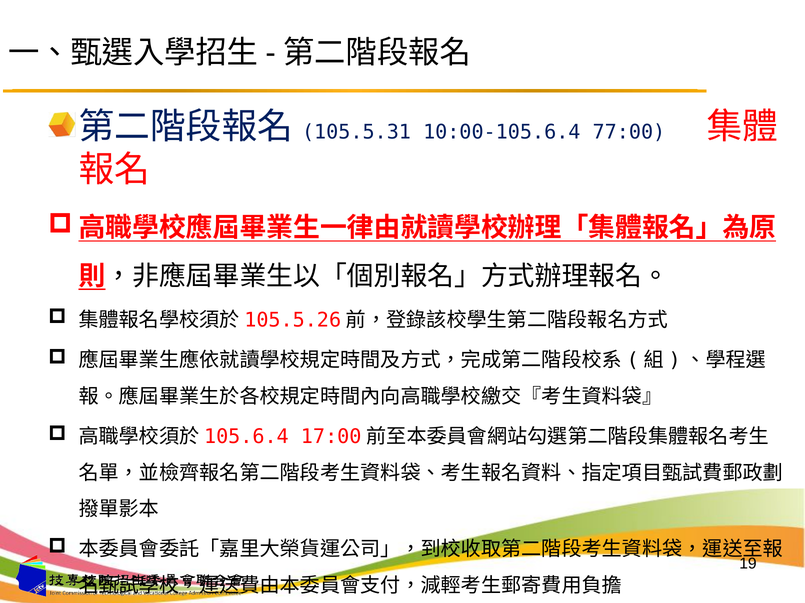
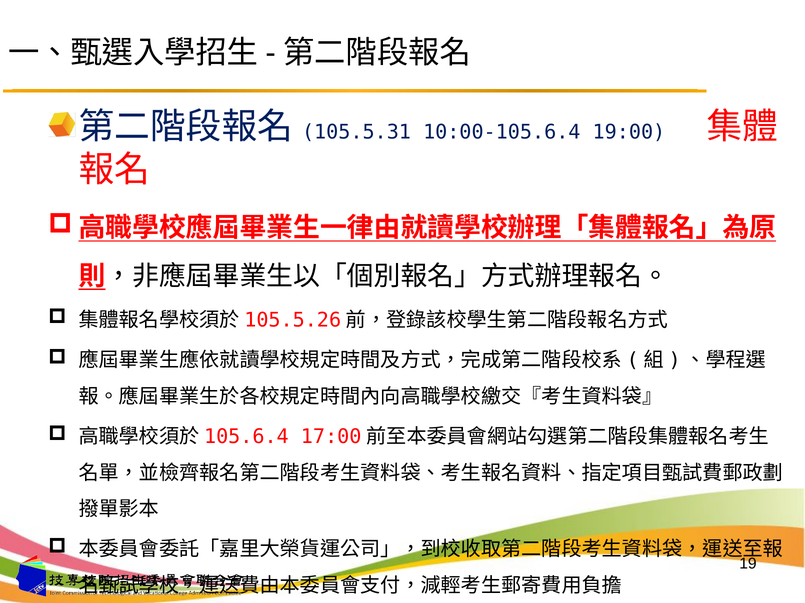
77:00: 77:00 -> 19:00
